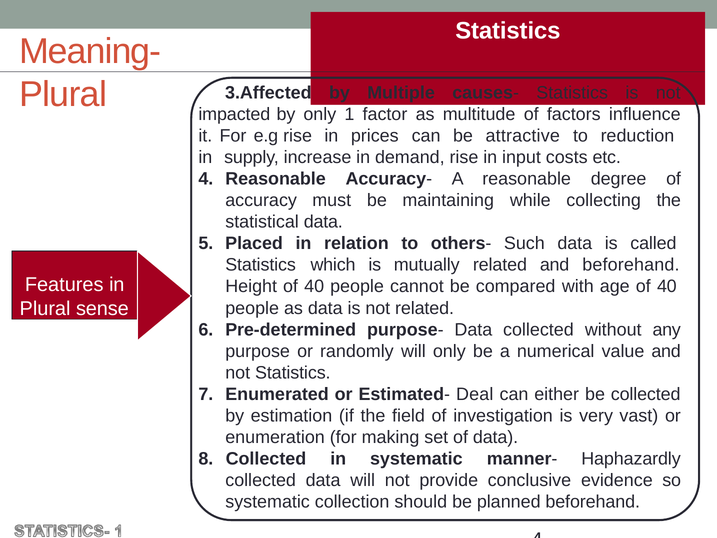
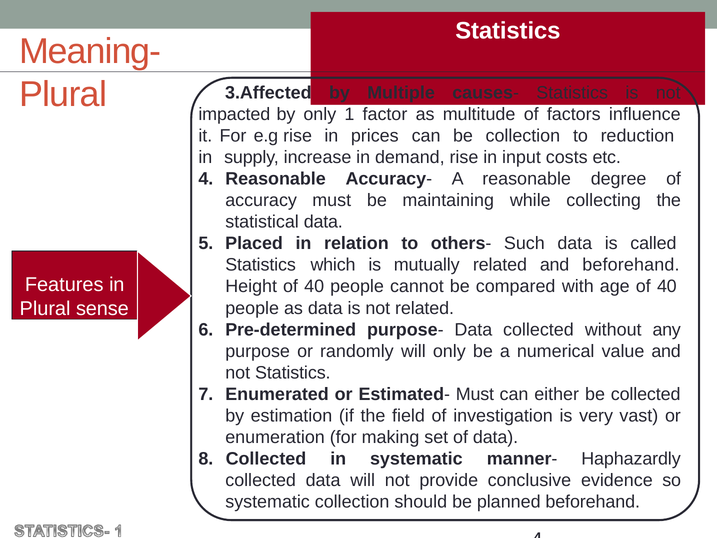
be attractive: attractive -> collection
Estimated- Deal: Deal -> Must
